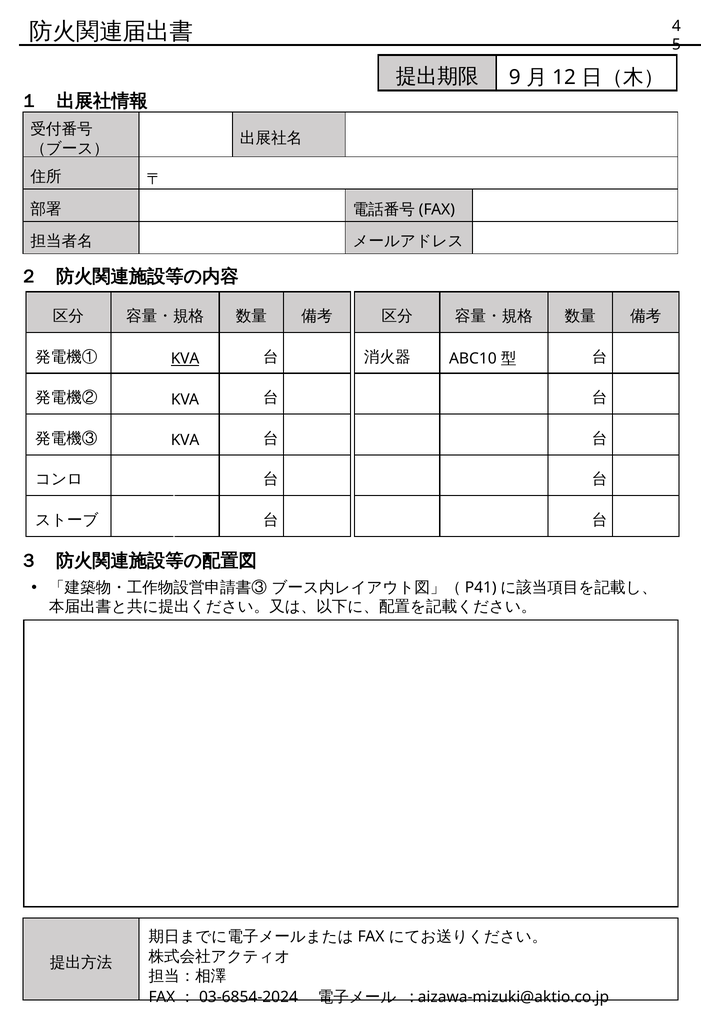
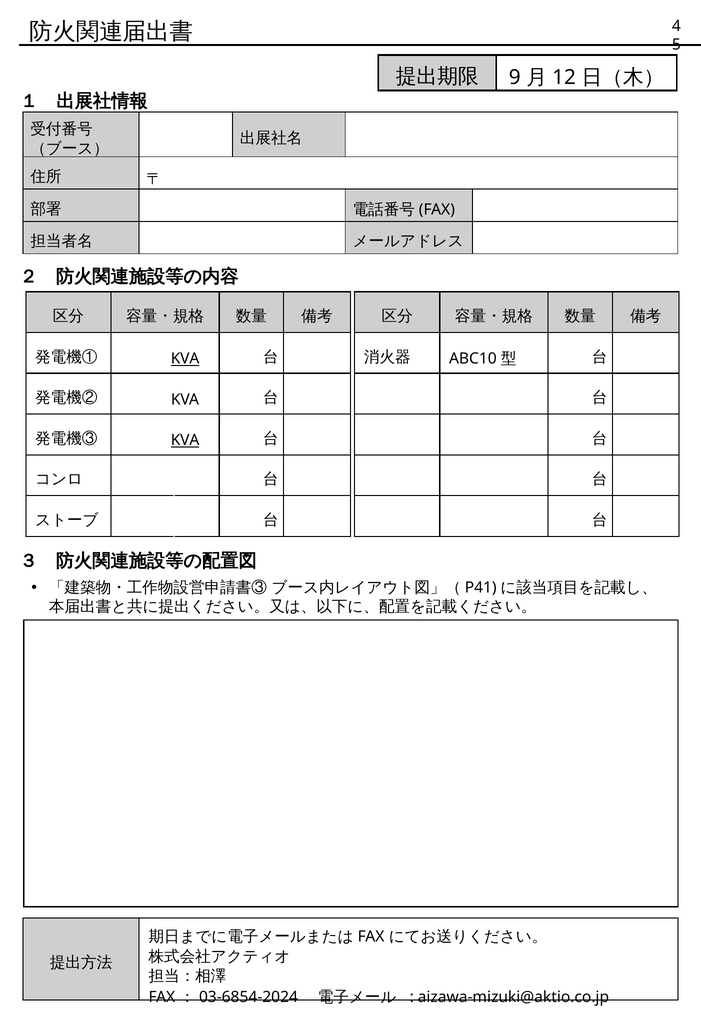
KVA at (185, 441) underline: none -> present
